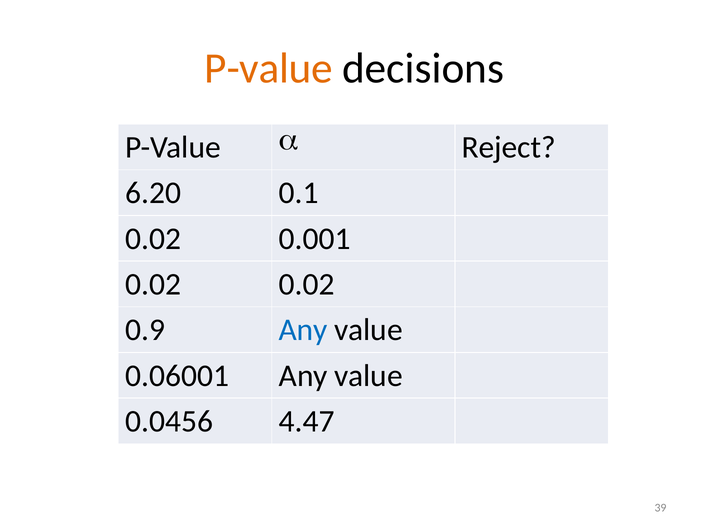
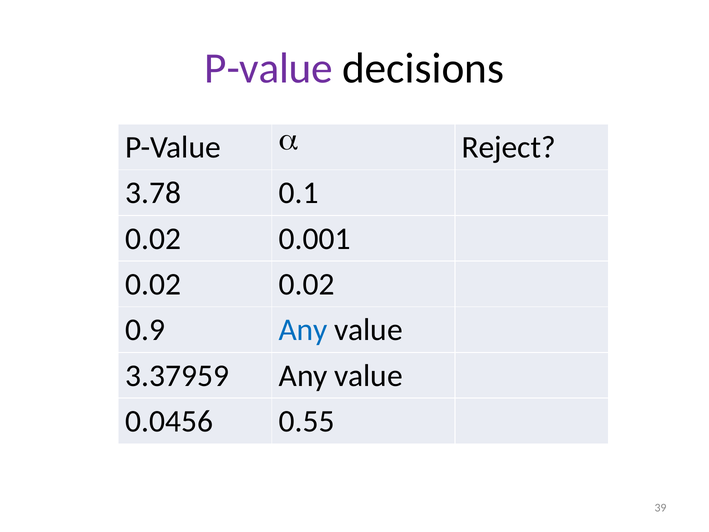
P-value at (269, 69) colour: orange -> purple
6.20: 6.20 -> 3.78
0.06001: 0.06001 -> 3.37959
4.47: 4.47 -> 0.55
